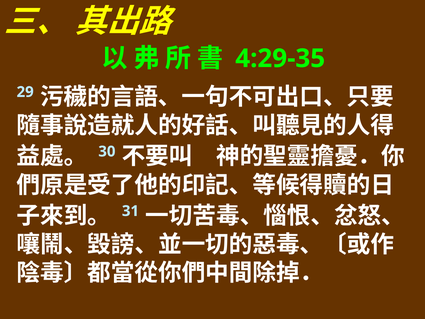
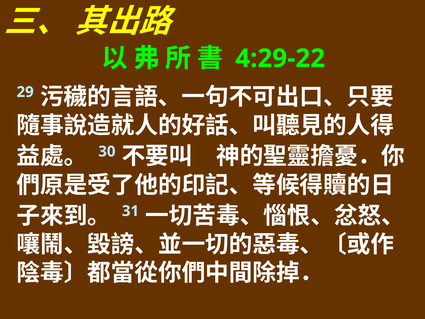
4:29-35: 4:29-35 -> 4:29-22
